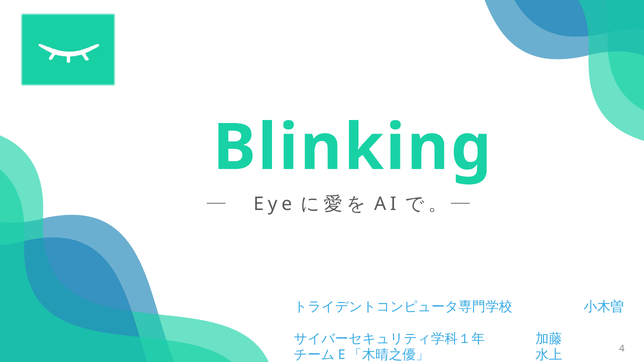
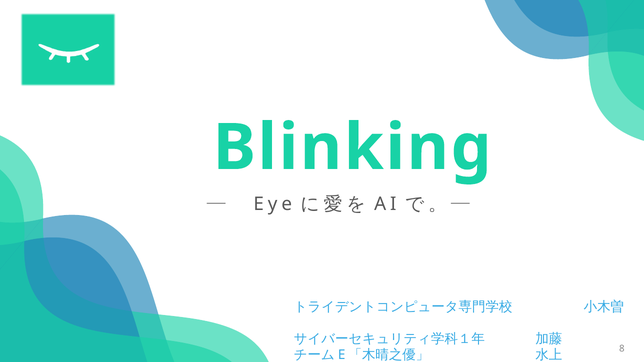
4: 4 -> 8
